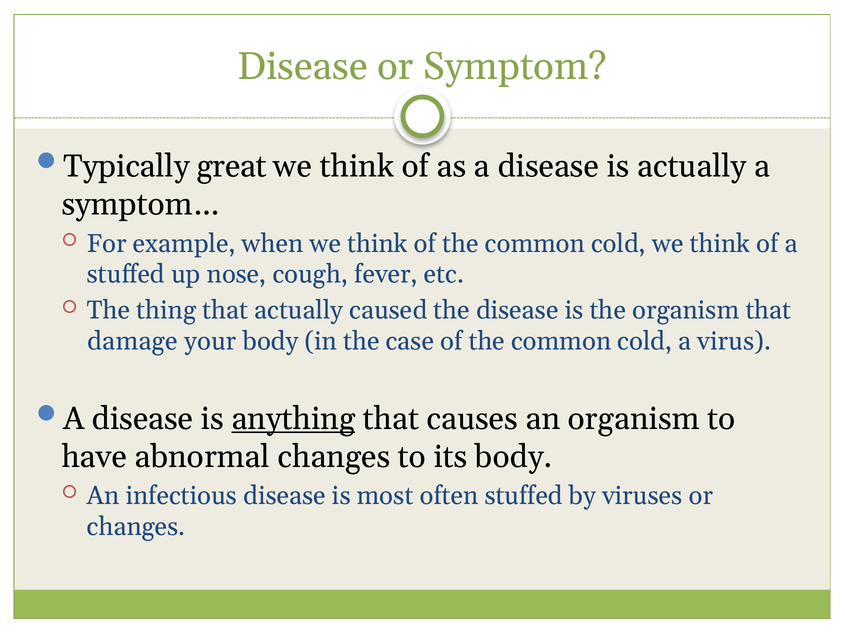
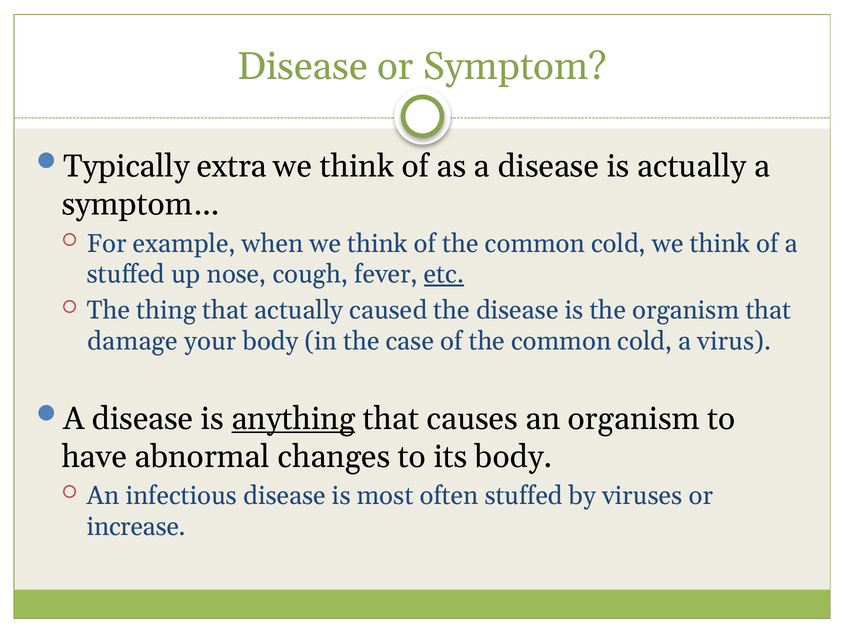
great: great -> extra
etc underline: none -> present
changes at (136, 527): changes -> increase
